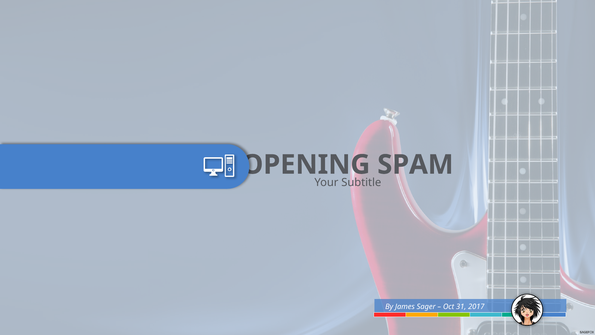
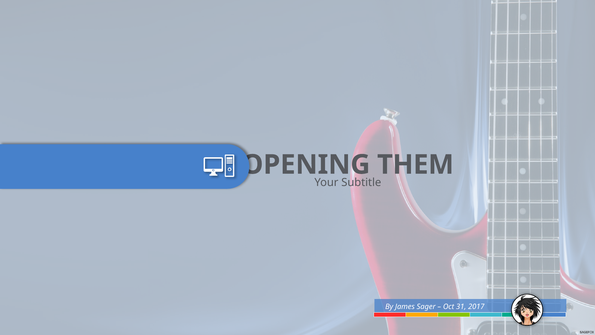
SPAM: SPAM -> THEM
